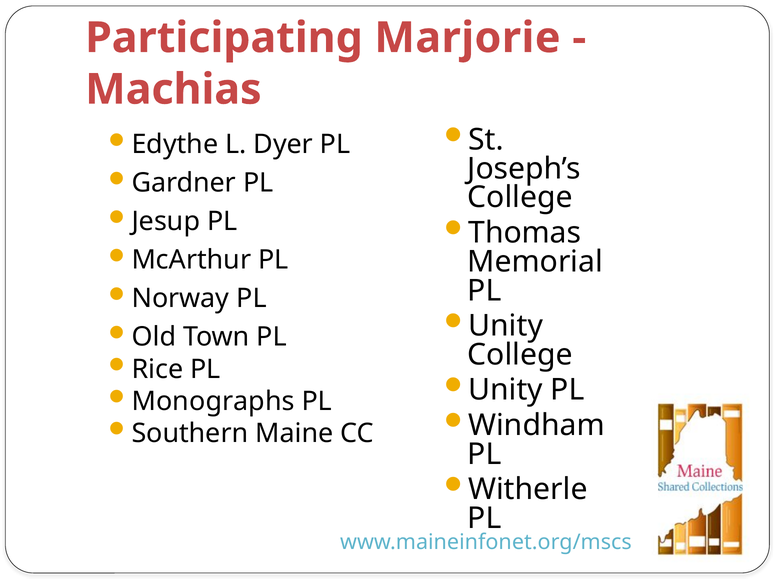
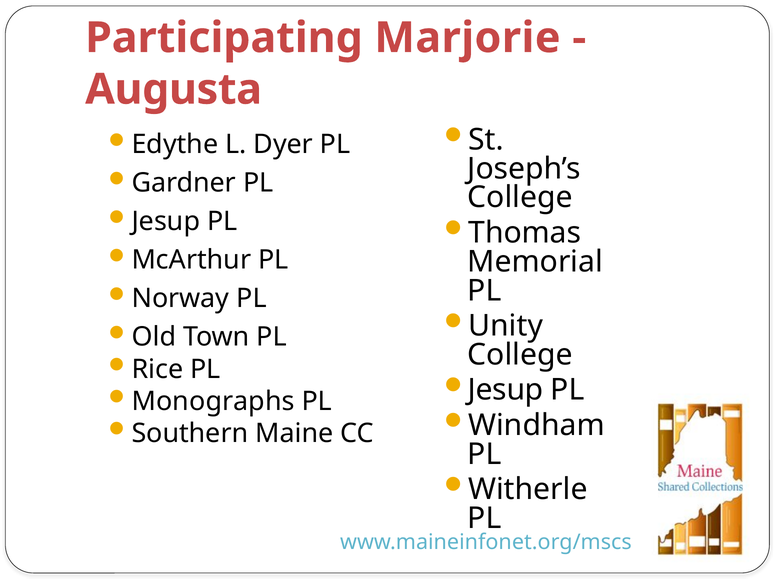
Machias: Machias -> Augusta
Unity at (506, 390): Unity -> Jesup
